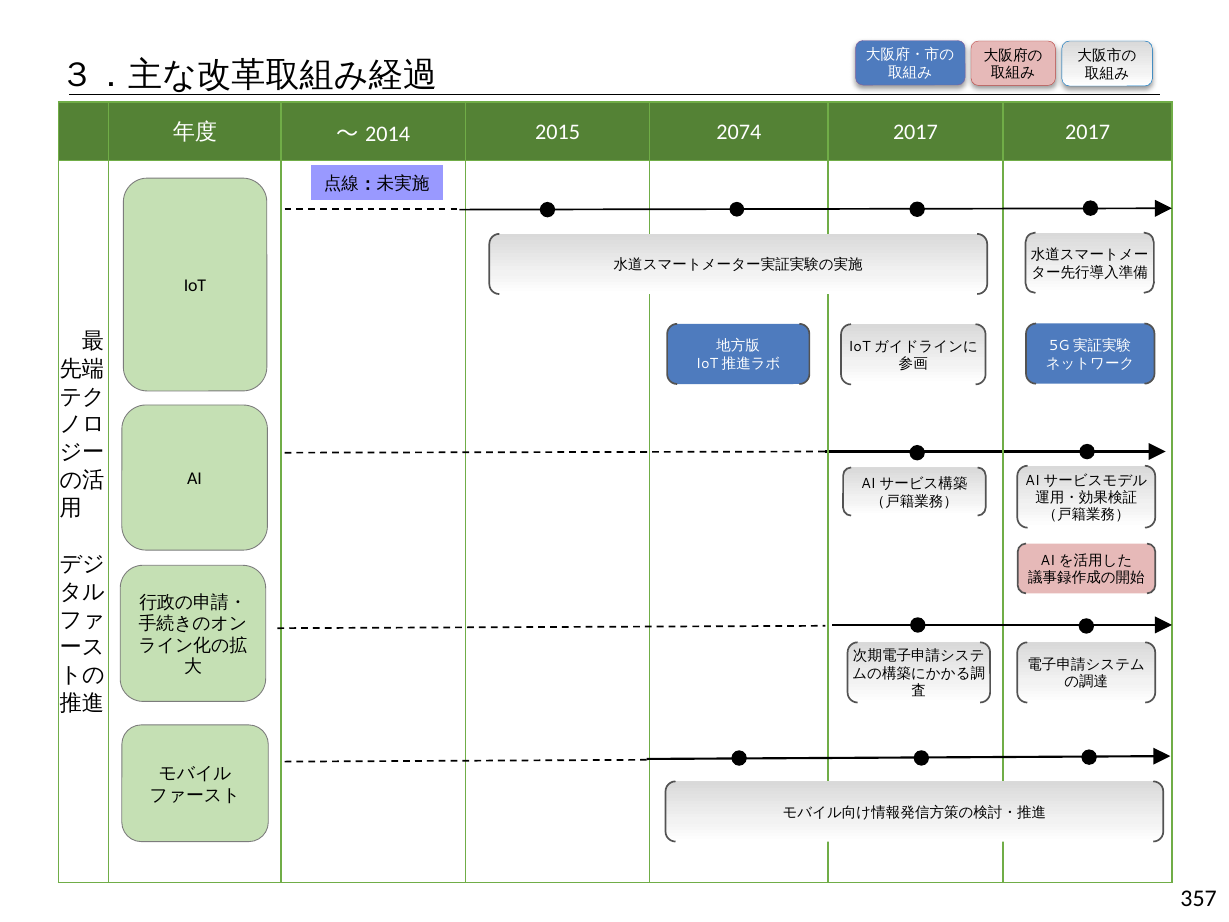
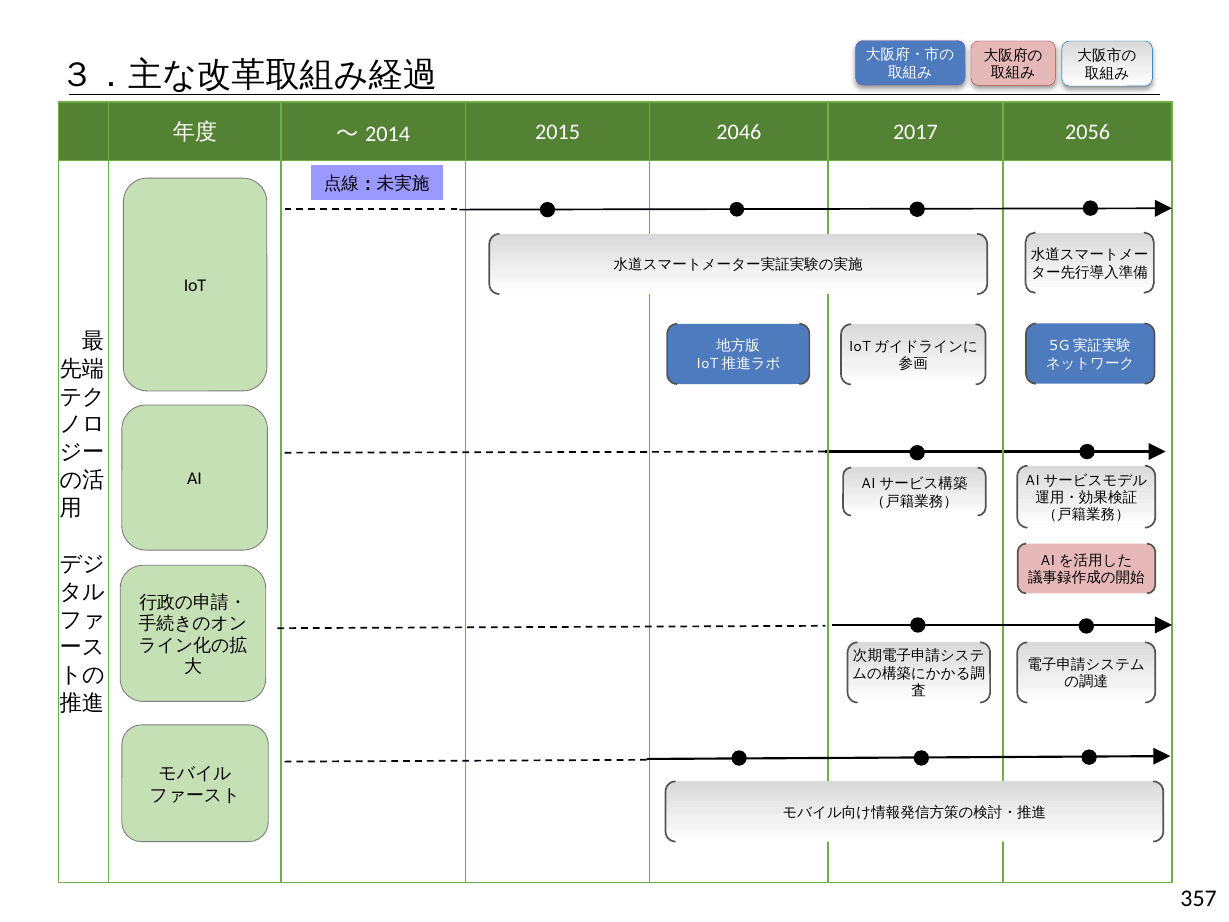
2074: 2074 -> 2046
2017 2017: 2017 -> 2056
